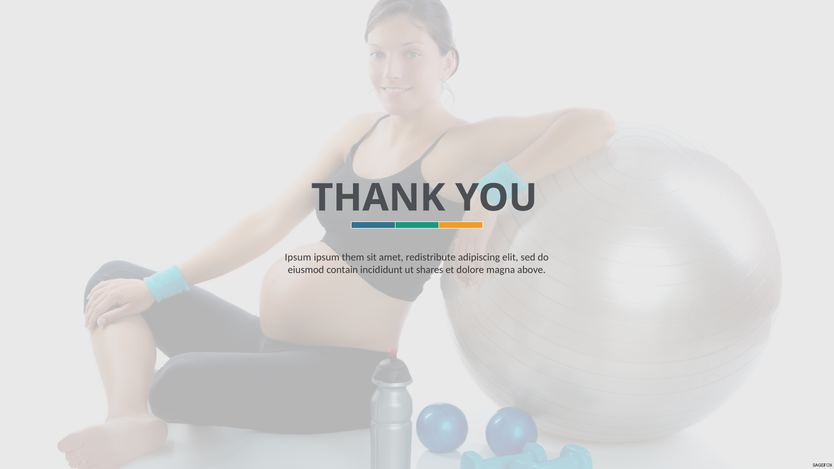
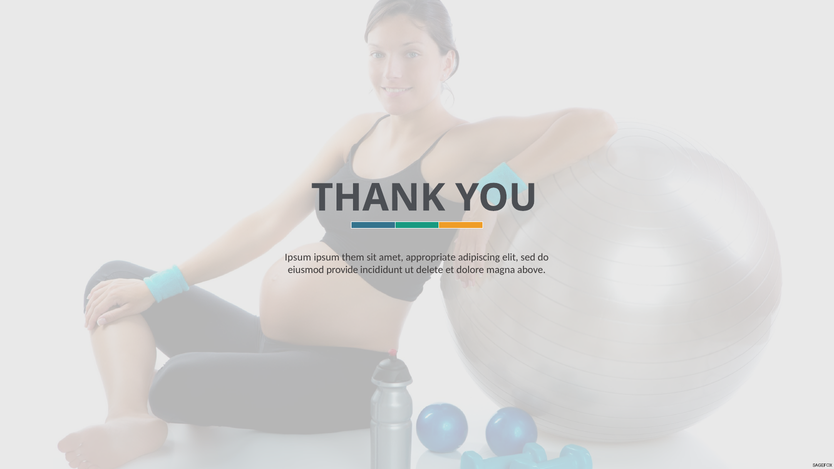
redistribute: redistribute -> appropriate
contain: contain -> provide
shares: shares -> delete
